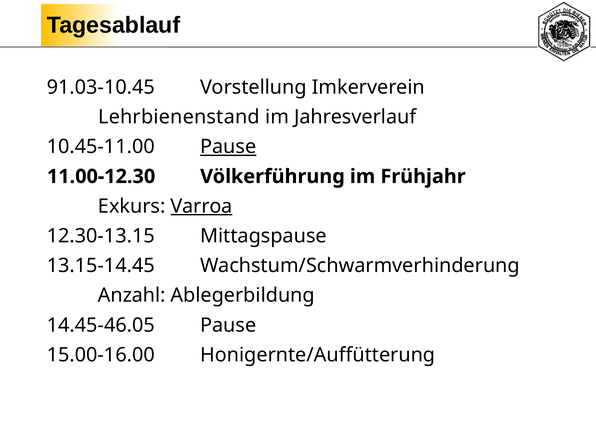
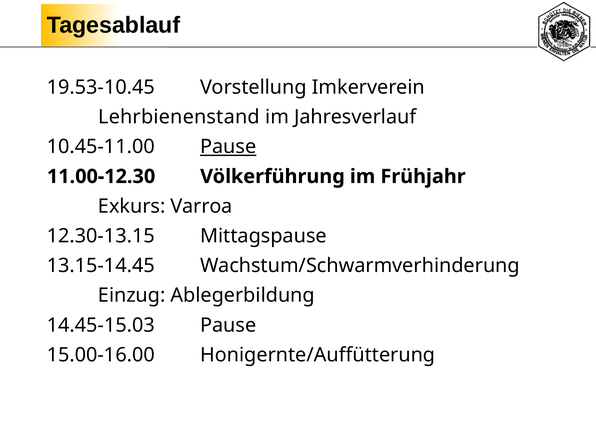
91.03-10.45: 91.03-10.45 -> 19.53-10.45
Varroa underline: present -> none
Anzahl: Anzahl -> Einzug
14.45-46.05: 14.45-46.05 -> 14.45-15.03
